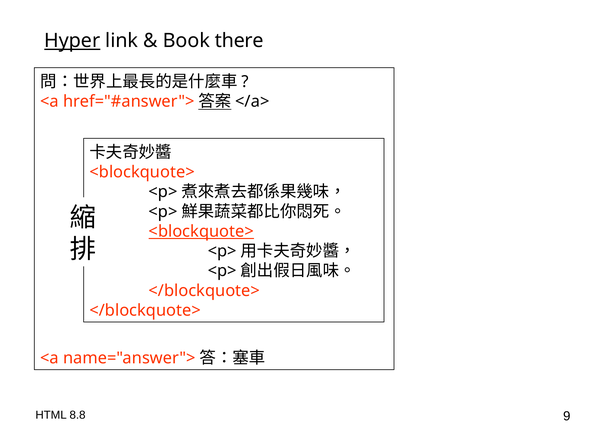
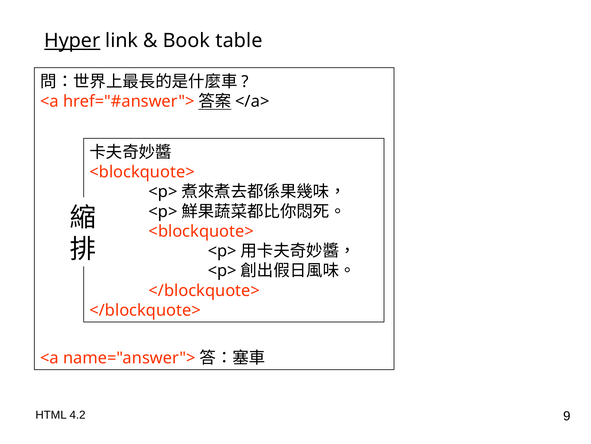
there: there -> table
<blockquote> at (201, 231) underline: present -> none
8.8: 8.8 -> 4.2
